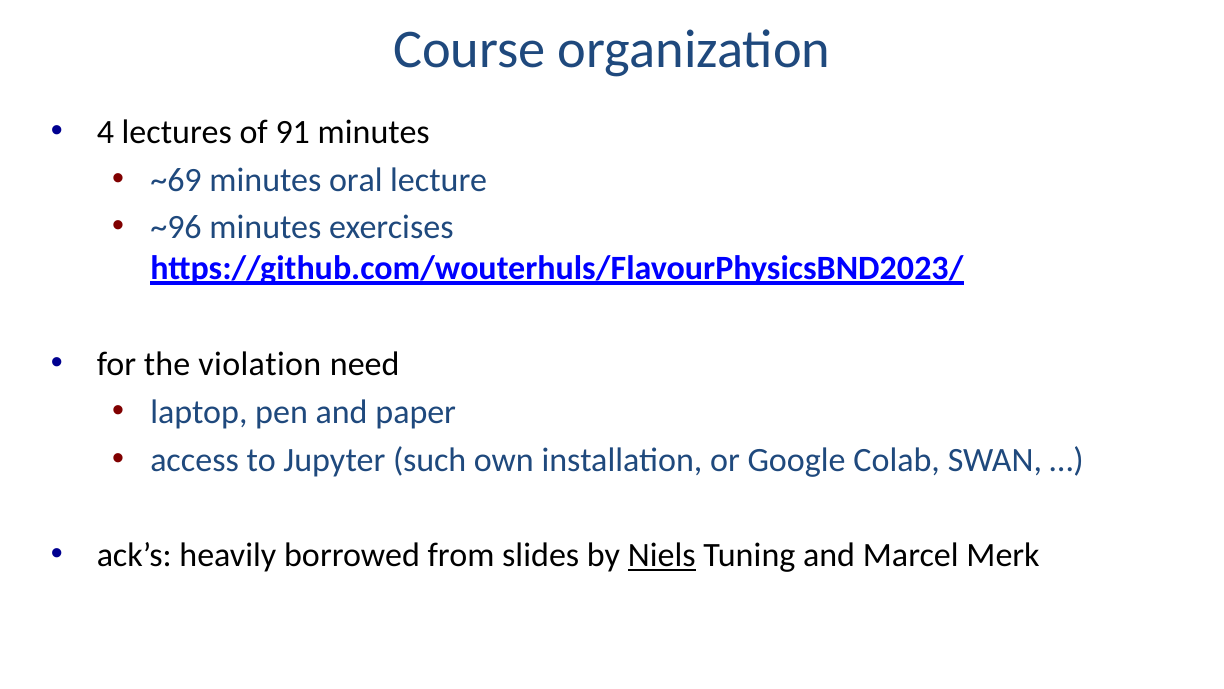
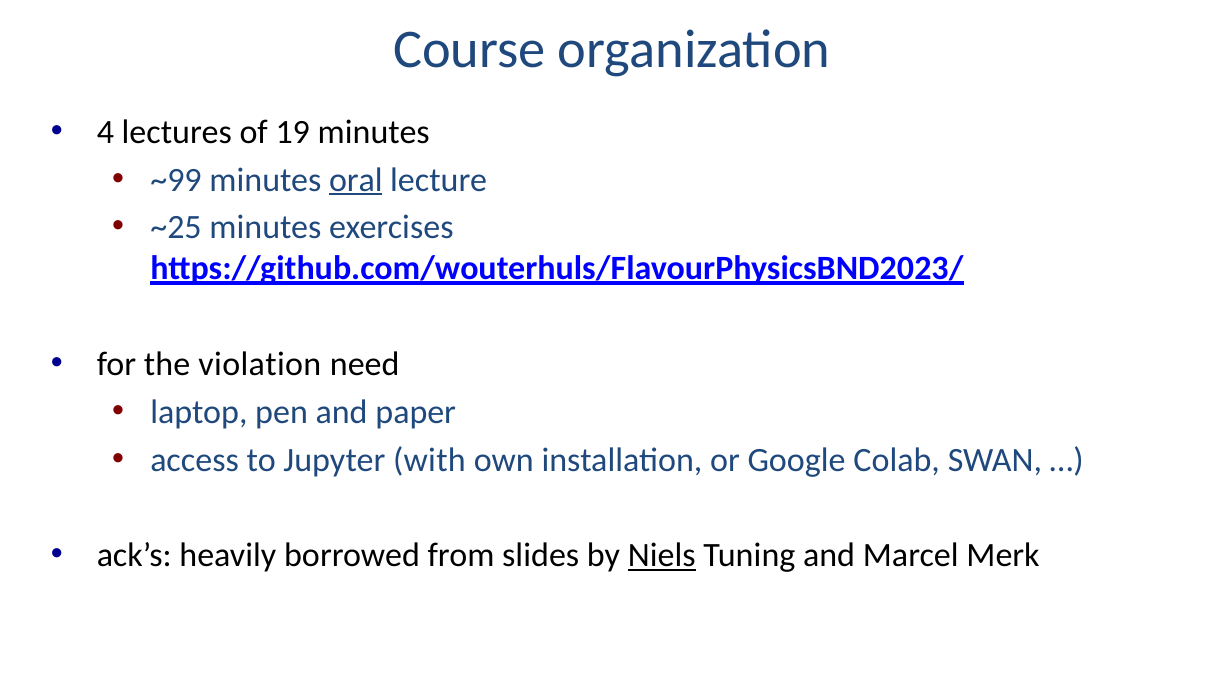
91: 91 -> 19
~69: ~69 -> ~99
oral underline: none -> present
~96: ~96 -> ~25
such: such -> with
